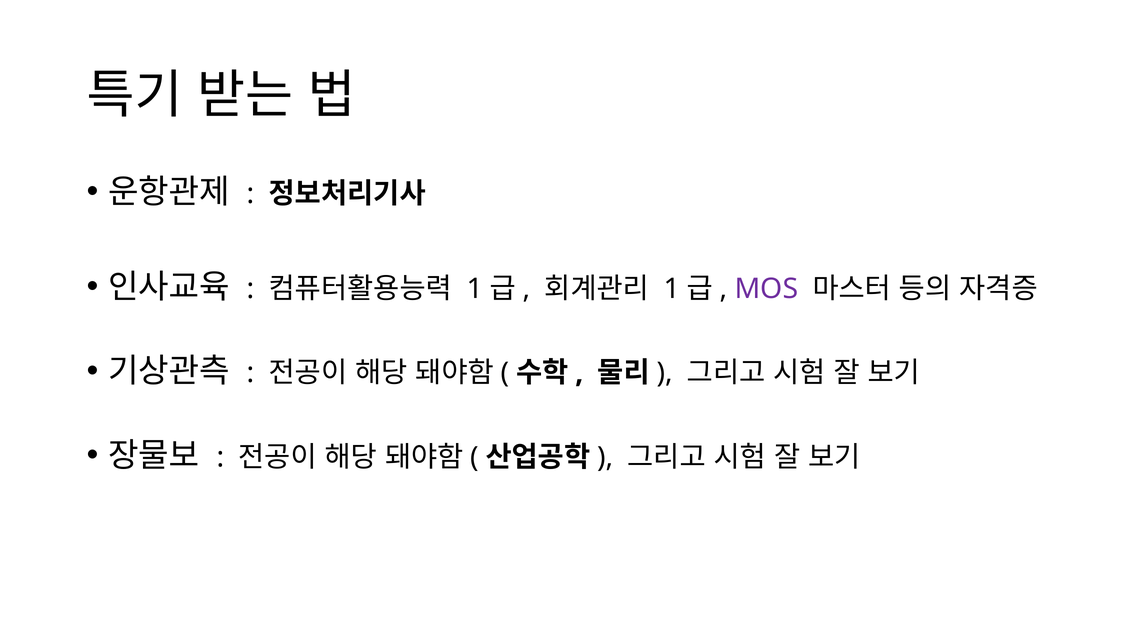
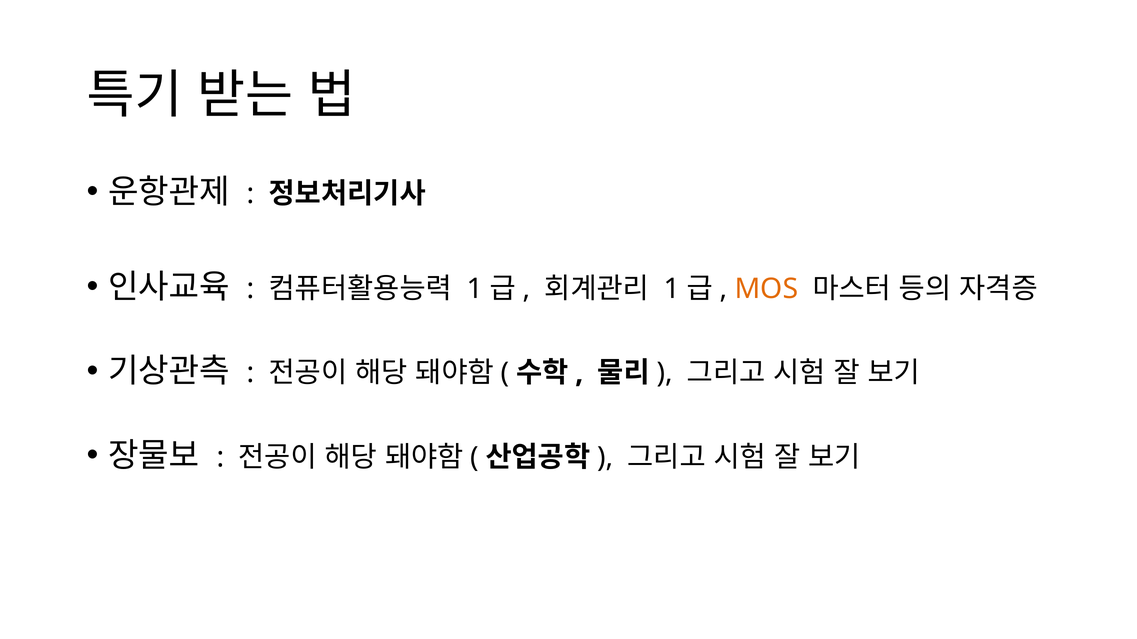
MOS colour: purple -> orange
